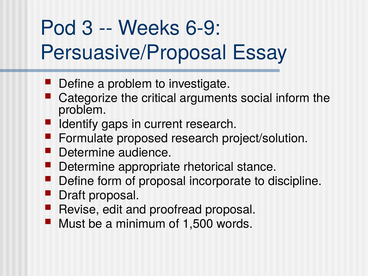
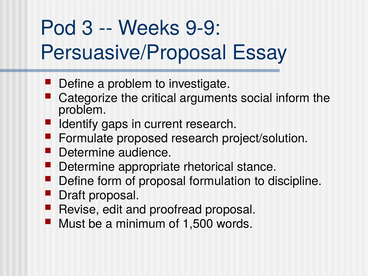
6-9: 6-9 -> 9-9
incorporate: incorporate -> formulation
